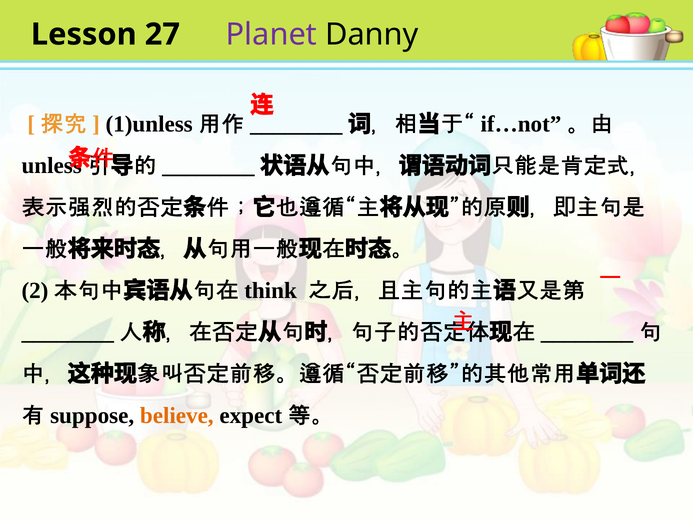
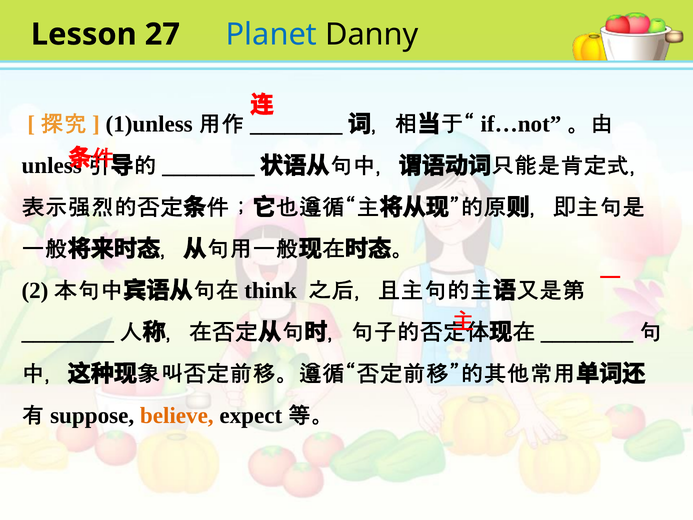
Planet colour: purple -> blue
